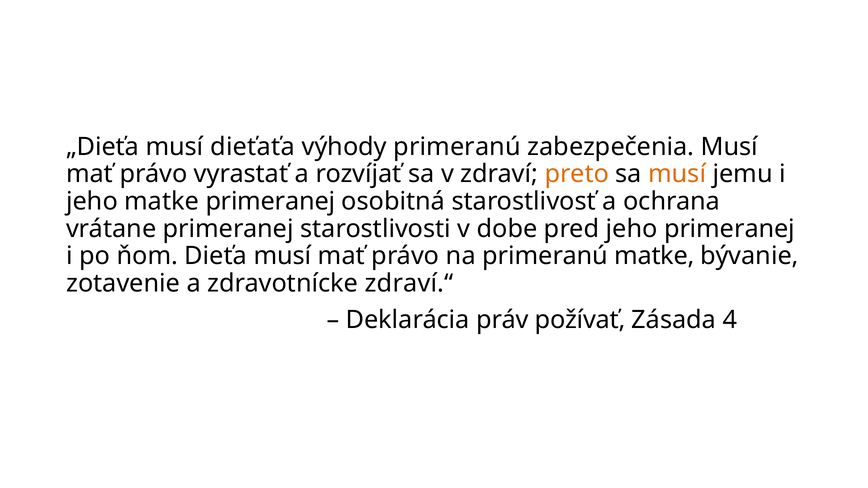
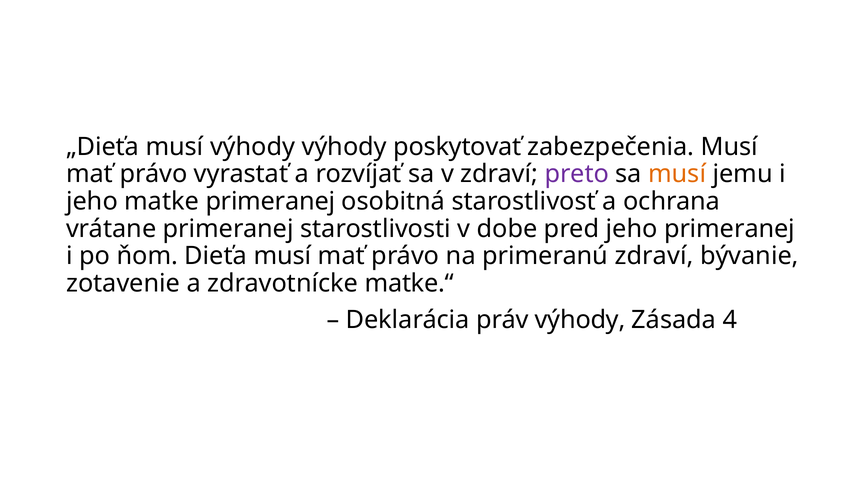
musí dieťaťa: dieťaťa -> výhody
výhody primeranú: primeranú -> poskytovať
preto colour: orange -> purple
primeranú matke: matke -> zdraví
zdraví.“: zdraví.“ -> matke.“
práv požívať: požívať -> výhody
